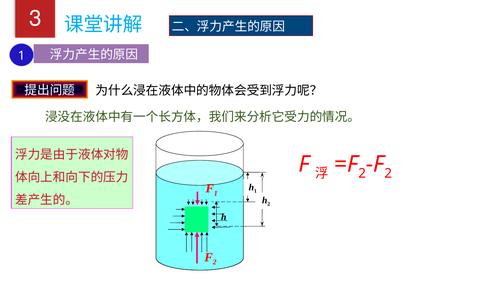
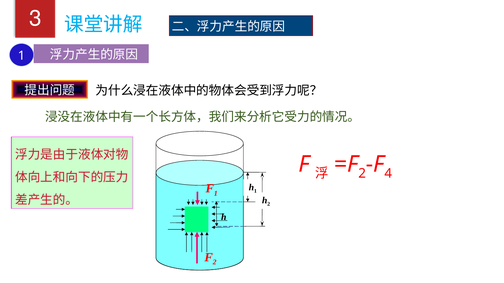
2 at (388, 174): 2 -> 4
